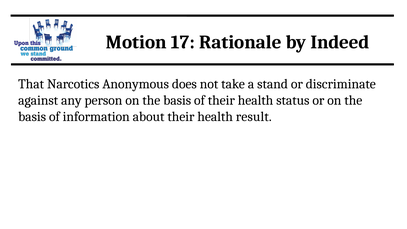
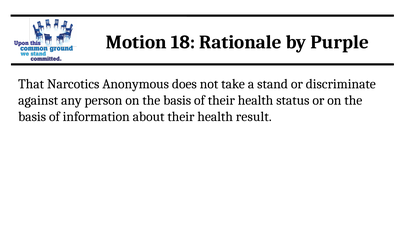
17: 17 -> 18
Indeed: Indeed -> Purple
